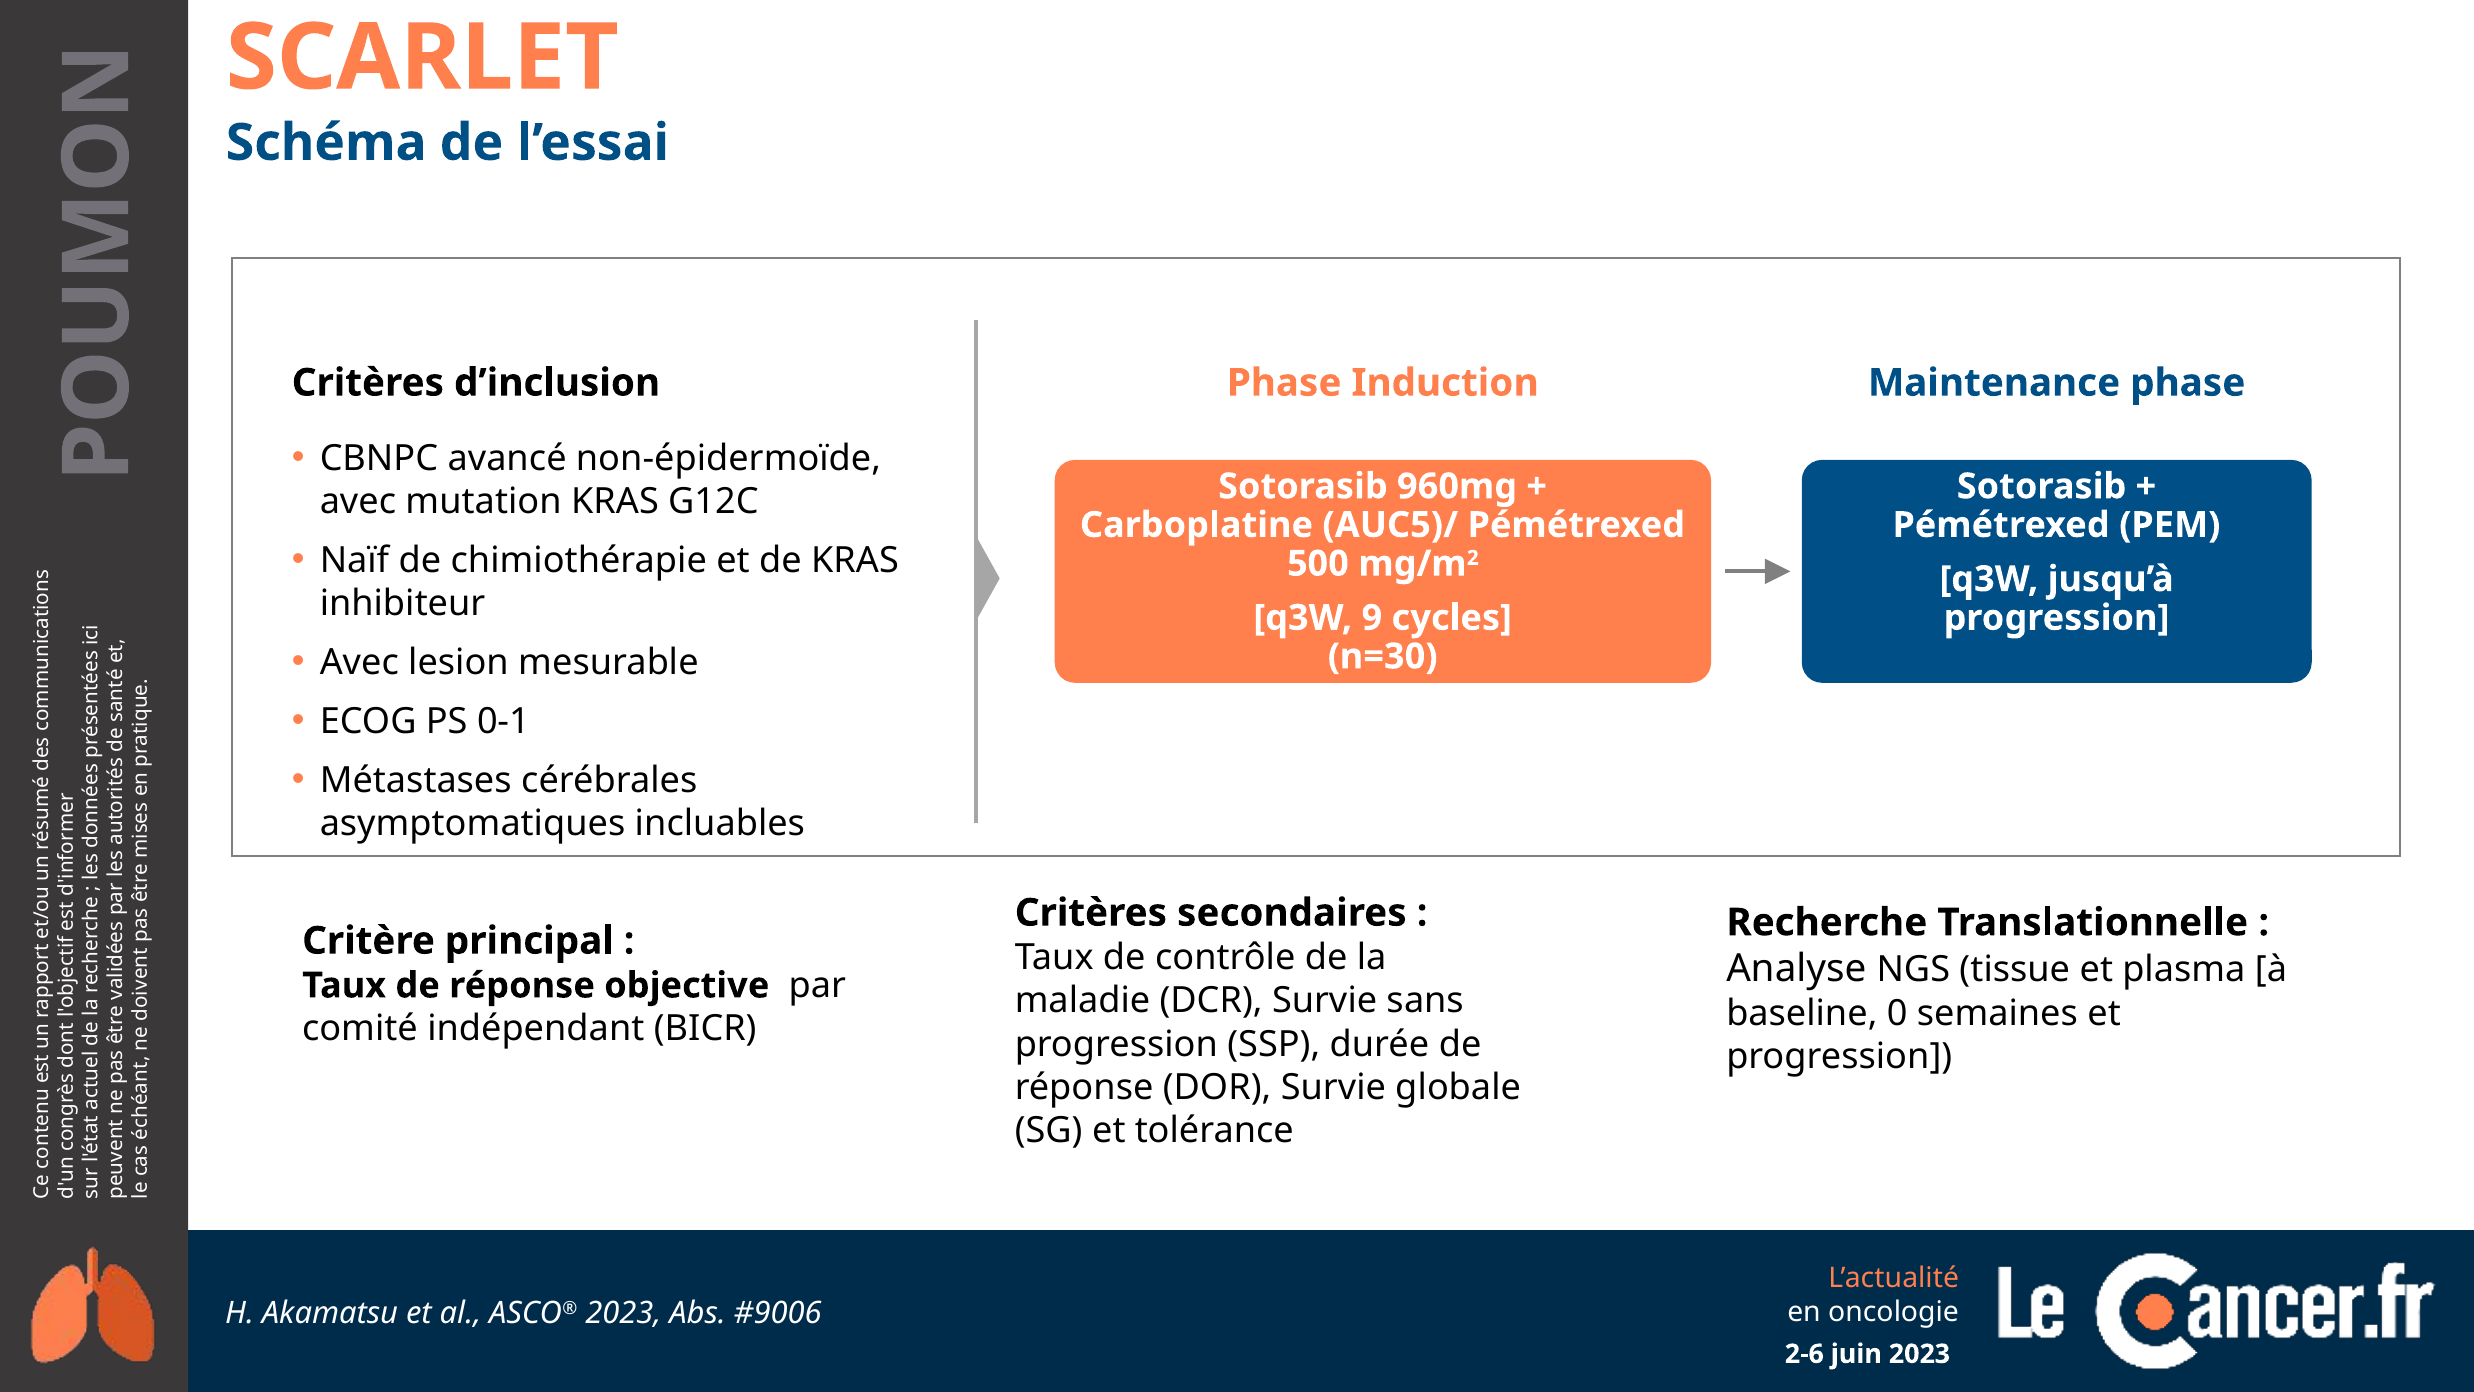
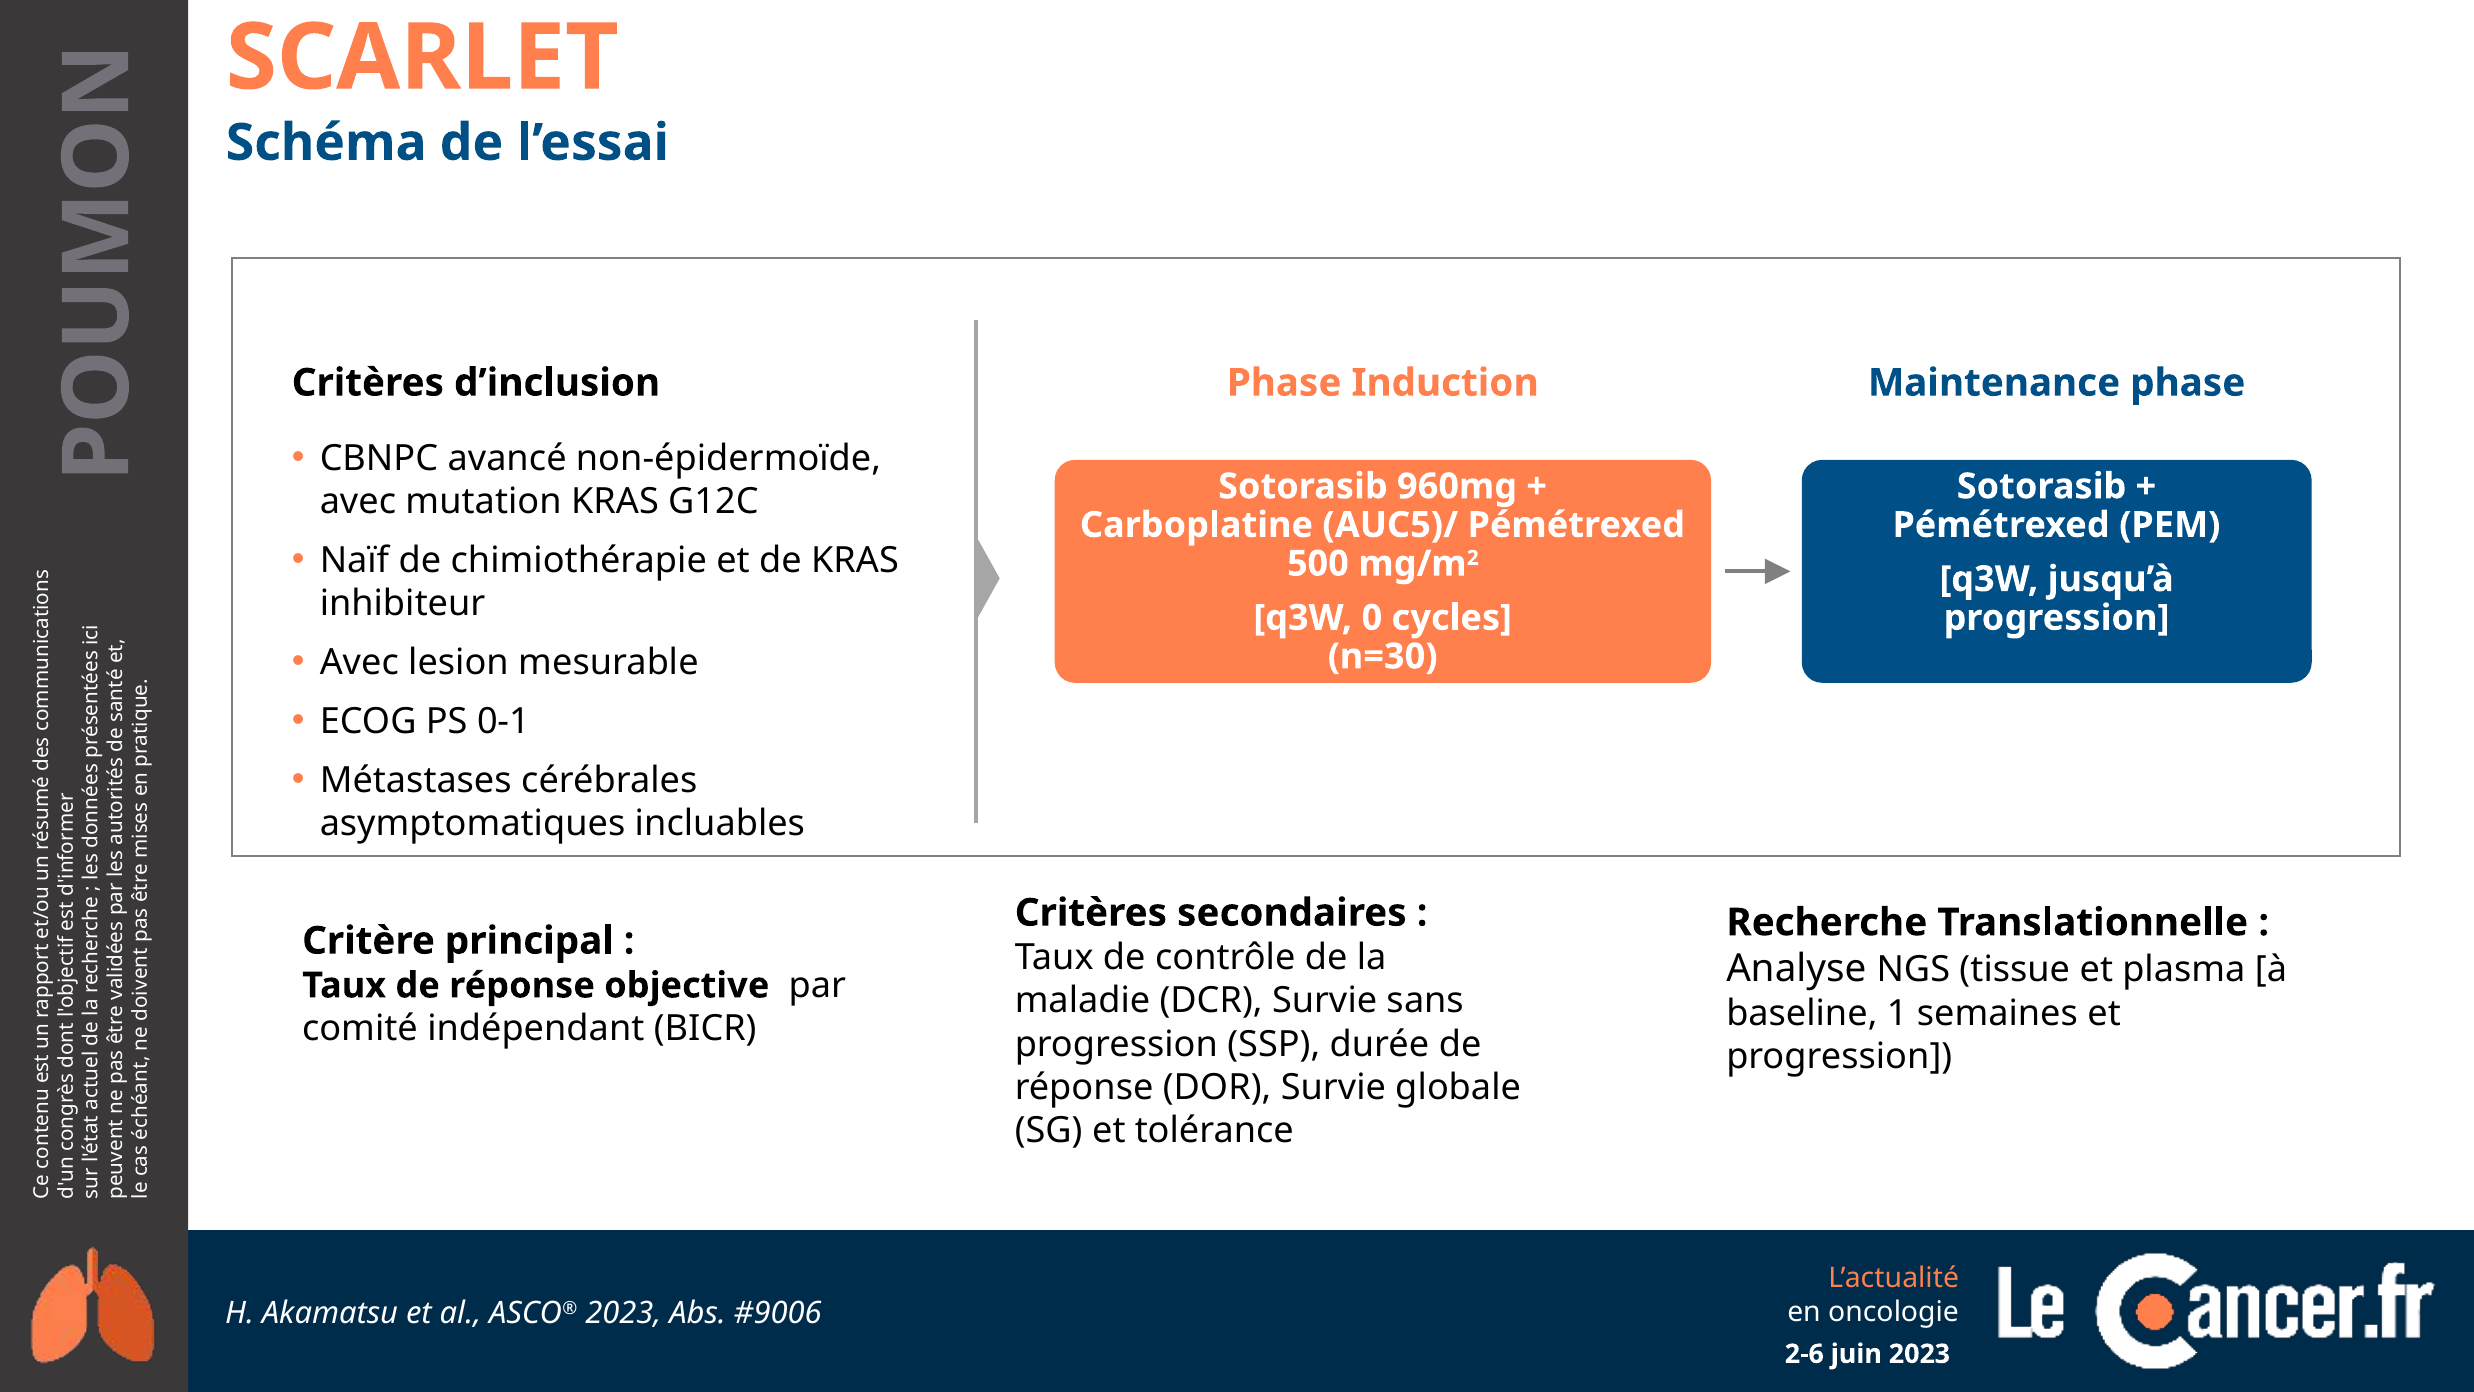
9: 9 -> 0
0: 0 -> 1
